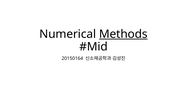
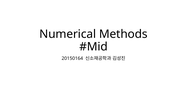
Methods underline: present -> none
